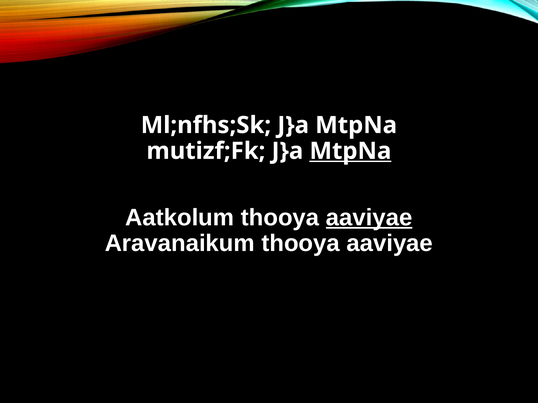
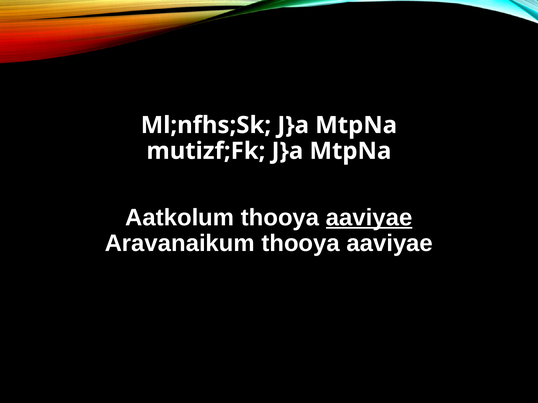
MtpNa at (350, 151) underline: present -> none
